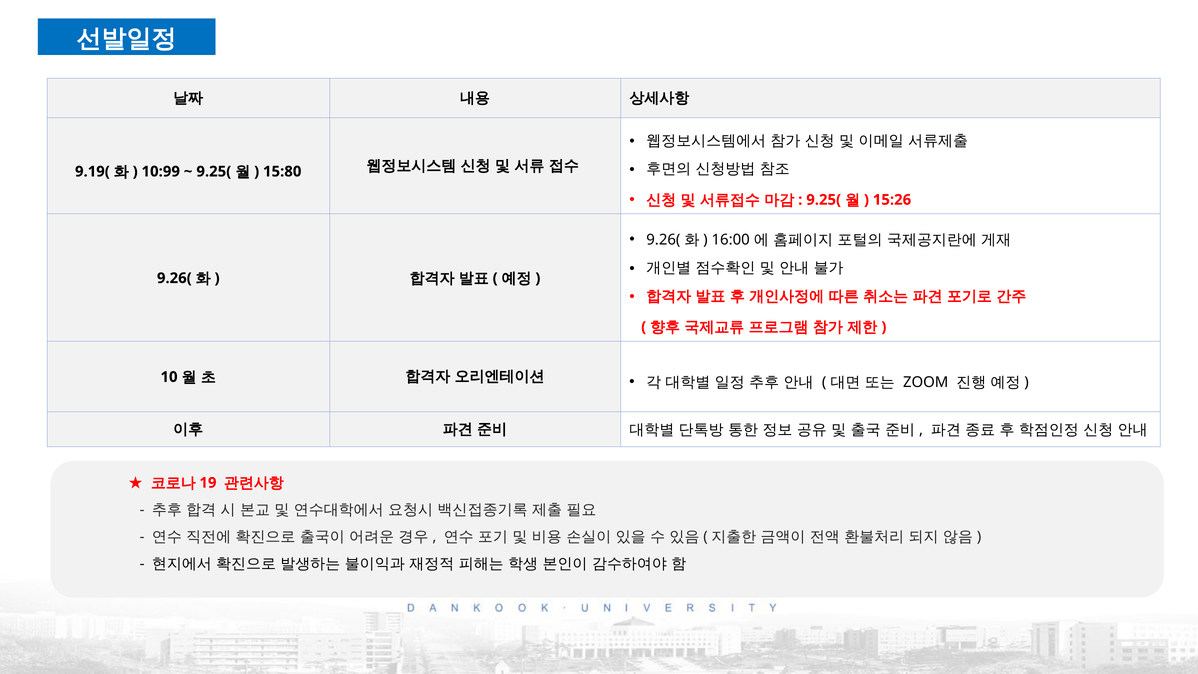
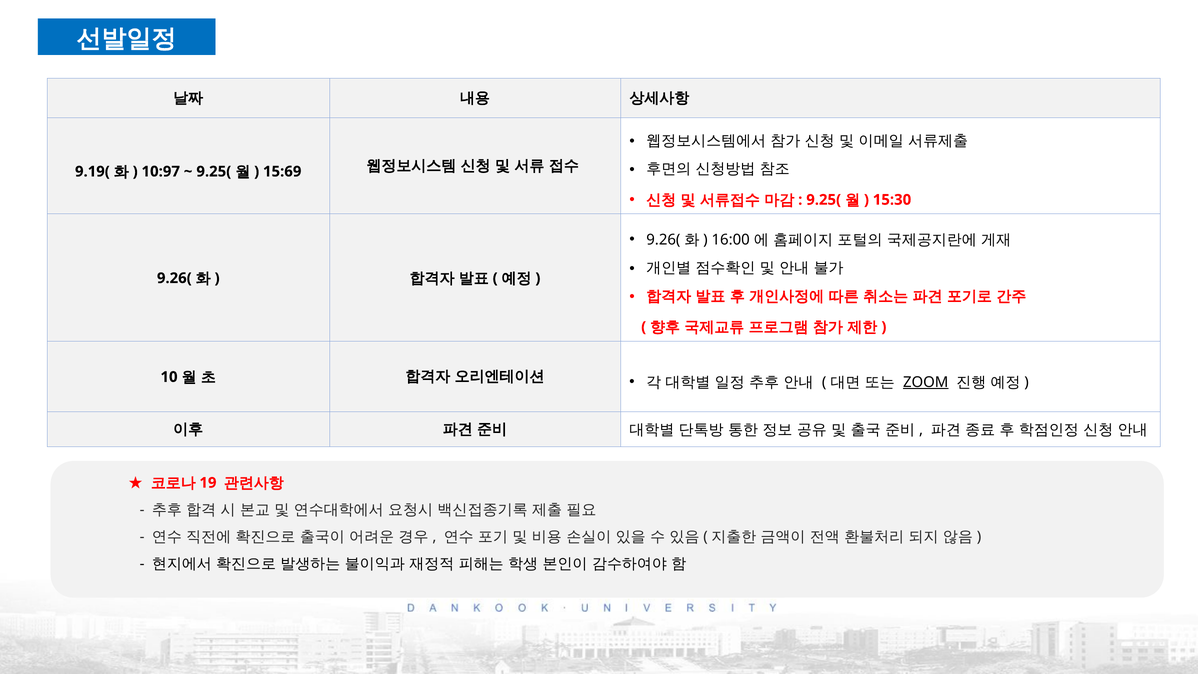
10:99: 10:99 -> 10:97
15:80: 15:80 -> 15:69
15:26: 15:26 -> 15:30
ZOOM underline: none -> present
